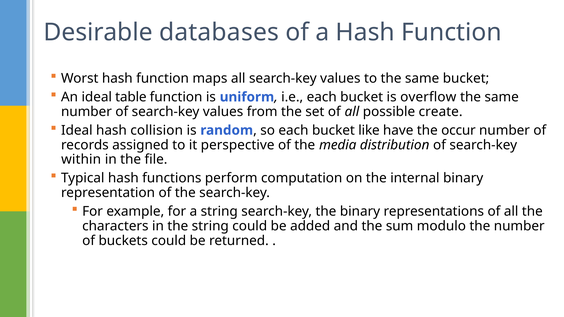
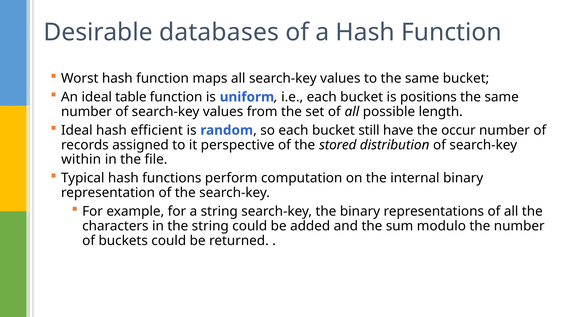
overflow: overflow -> positions
create: create -> length
collision: collision -> efficient
like: like -> still
media: media -> stored
